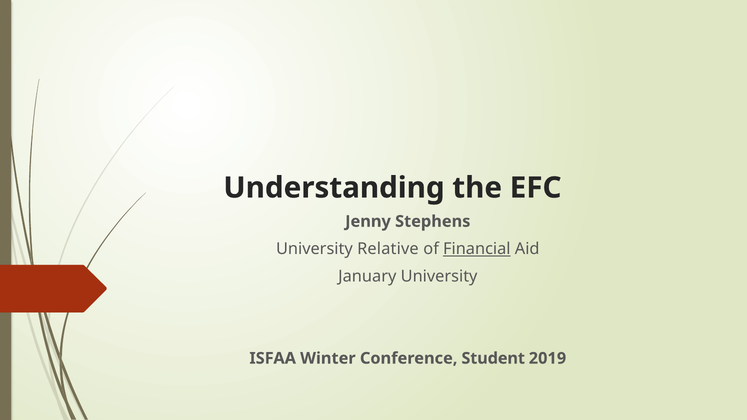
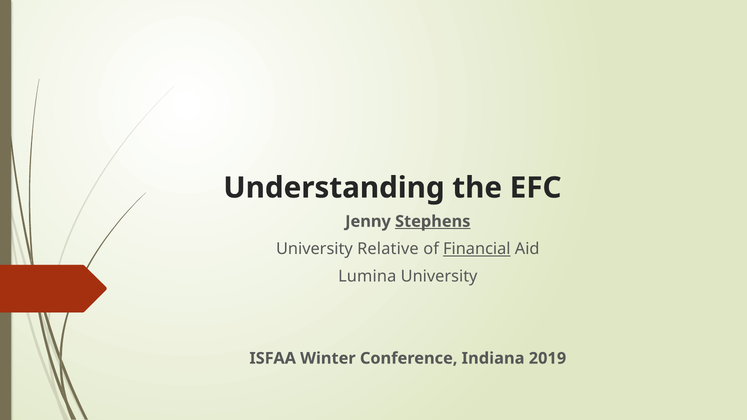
Stephens underline: none -> present
January: January -> Lumina
Student: Student -> Indiana
